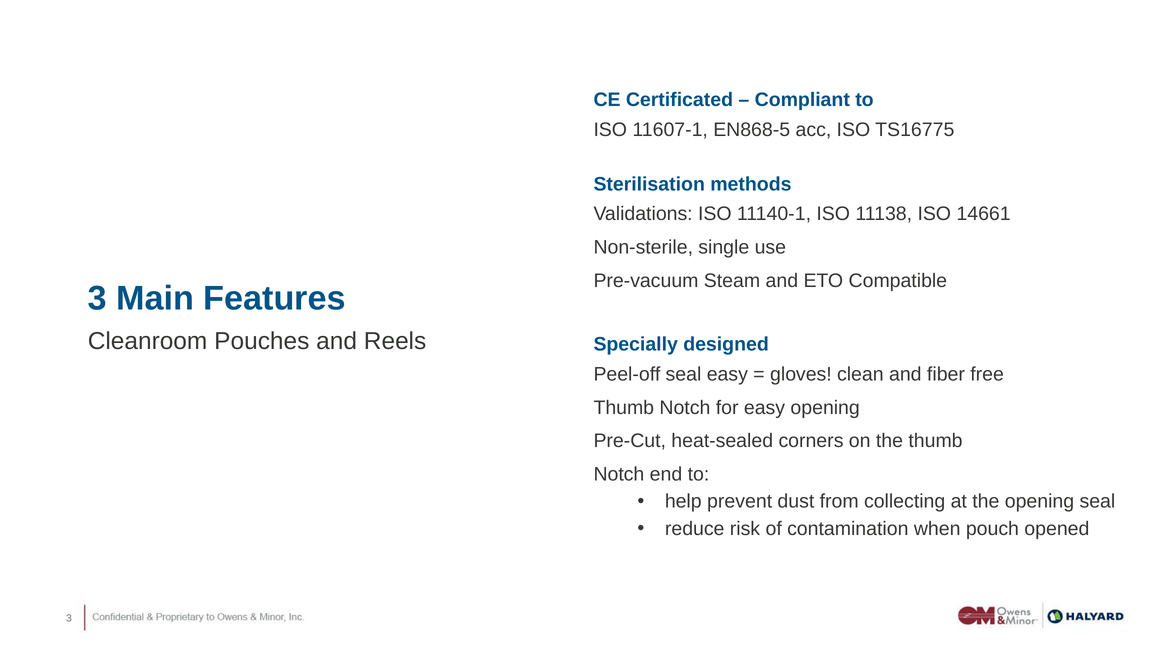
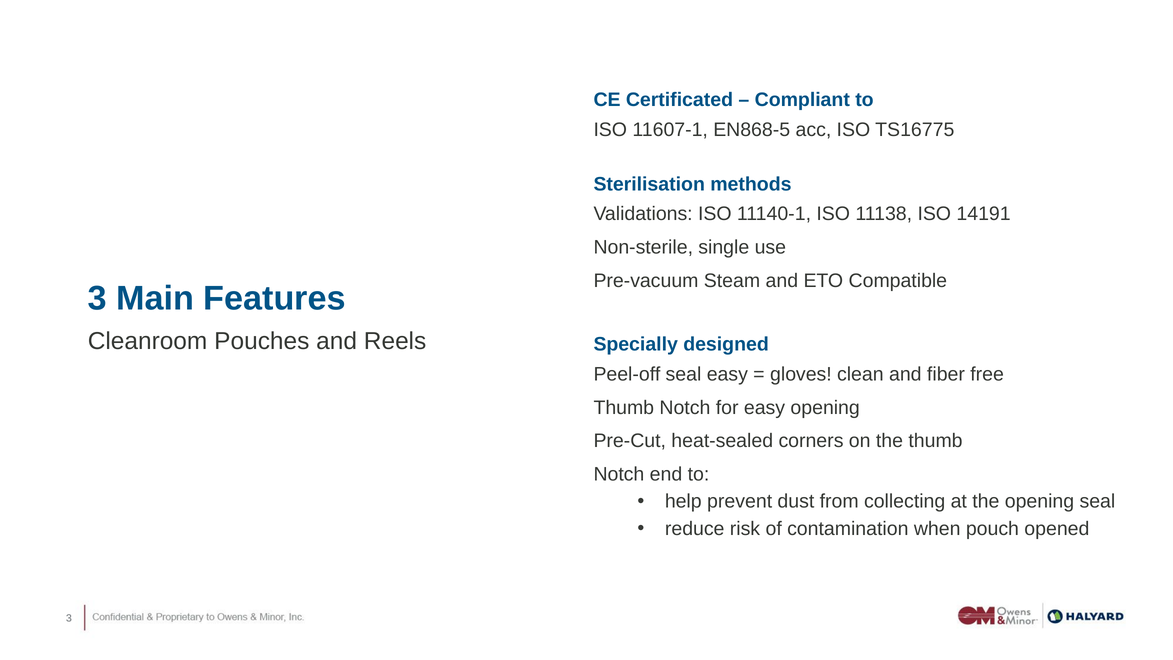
14661: 14661 -> 14191
